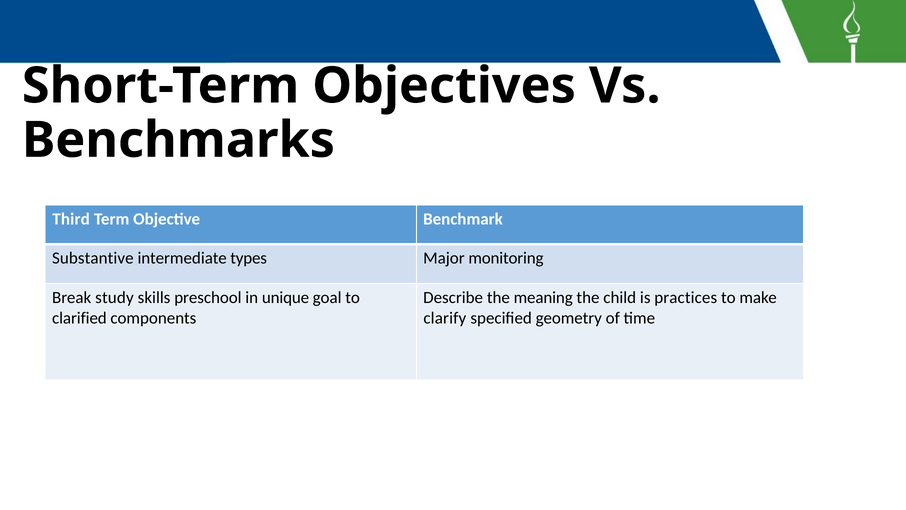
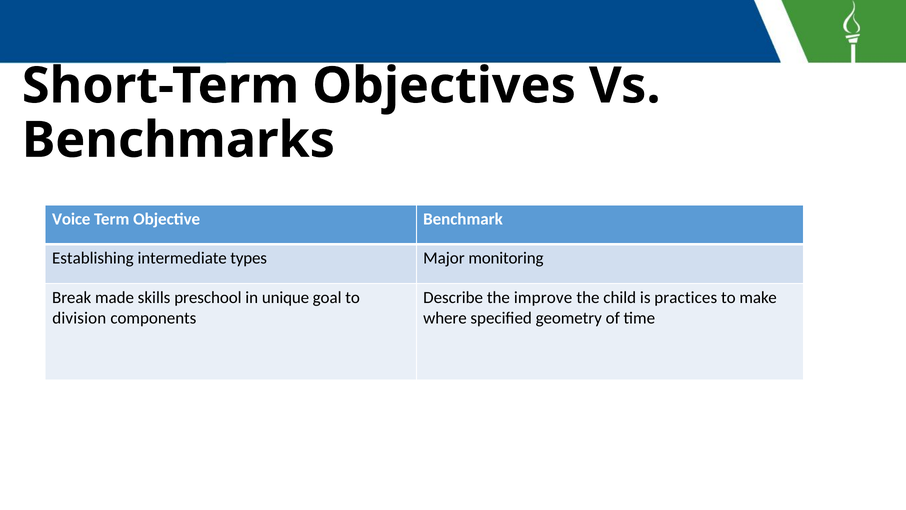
Third: Third -> Voice
Substantive: Substantive -> Establishing
study: study -> made
meaning: meaning -> improve
clarified: clarified -> division
clarify: clarify -> where
